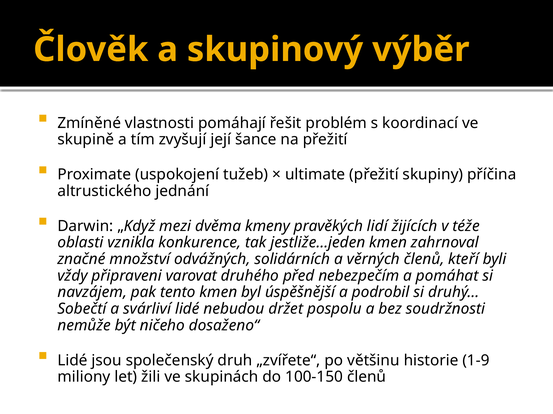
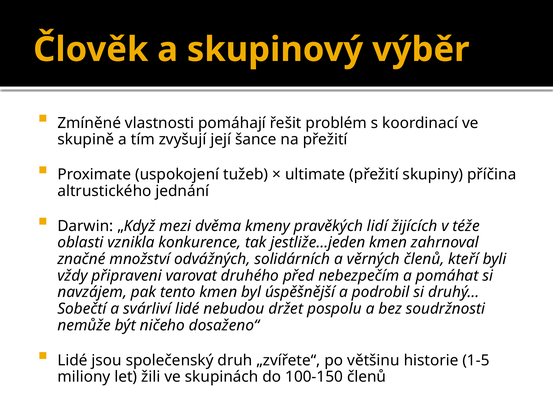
1-9: 1-9 -> 1-5
